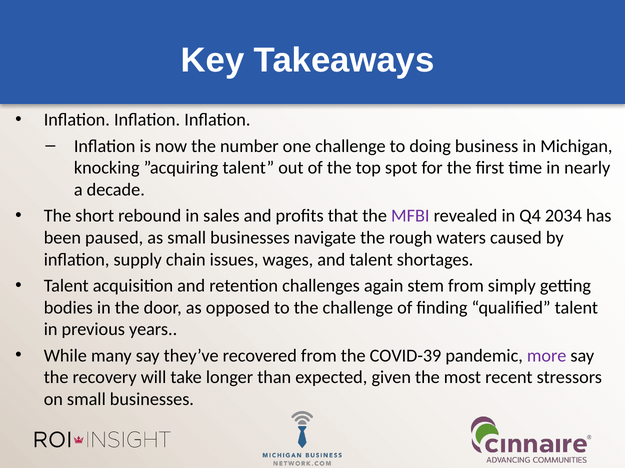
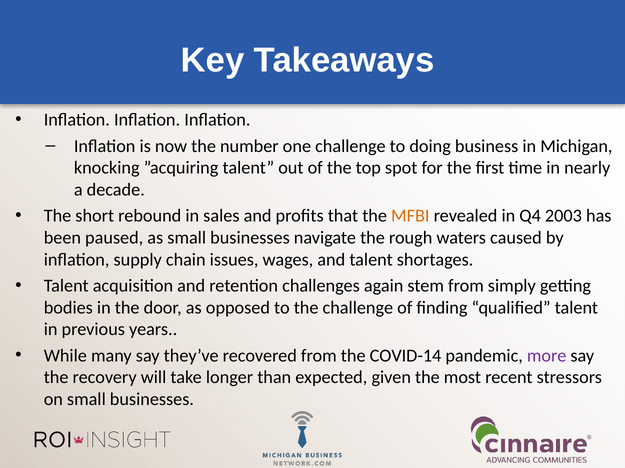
MFBI colour: purple -> orange
2034: 2034 -> 2003
COVID-39: COVID-39 -> COVID-14
